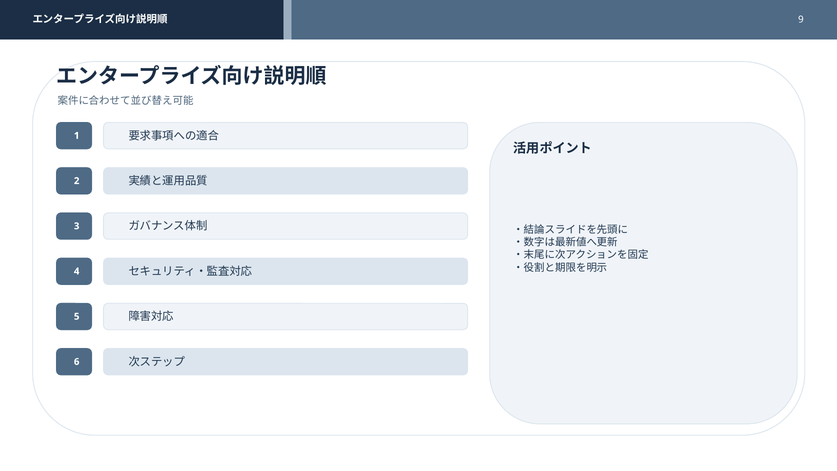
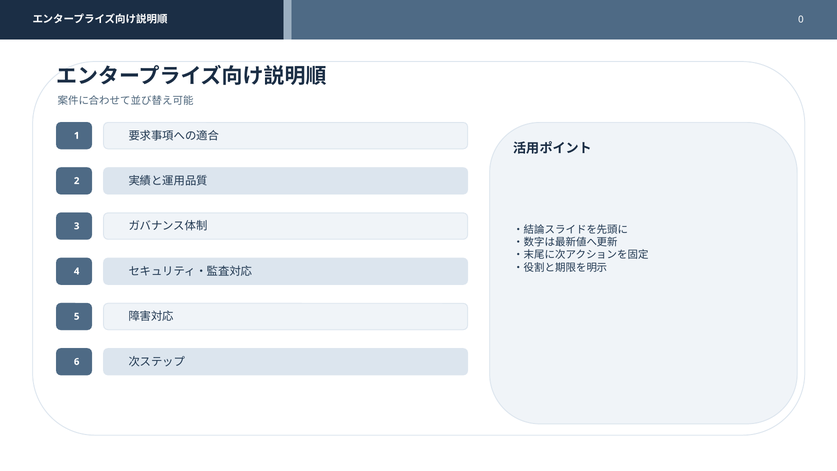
9: 9 -> 0
